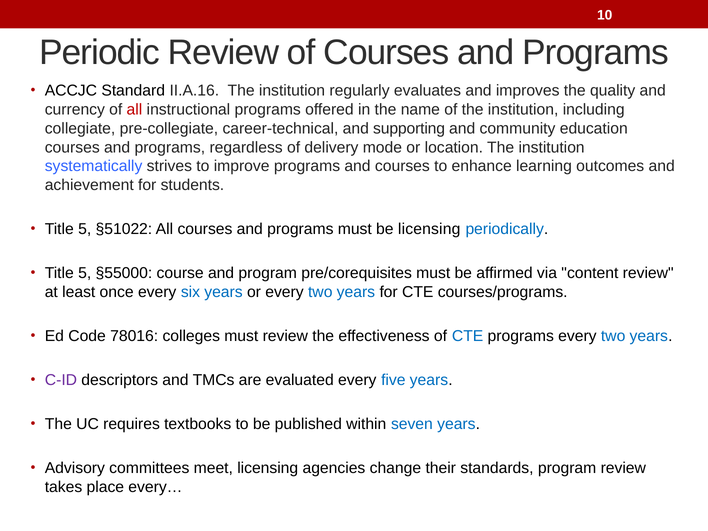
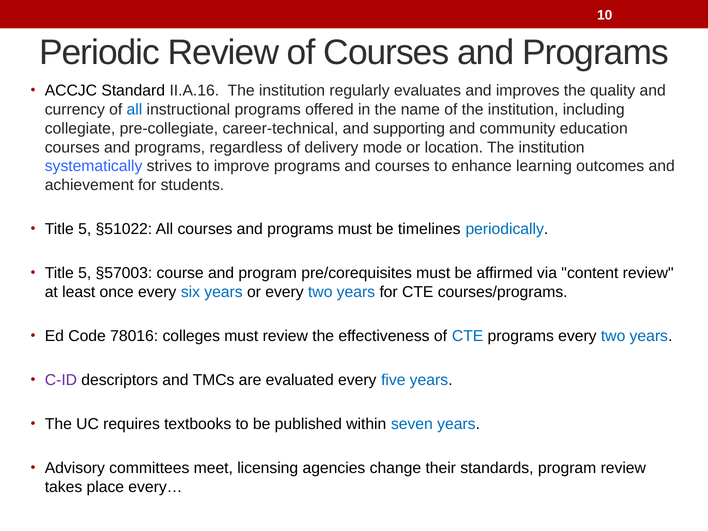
all at (134, 110) colour: red -> blue
be licensing: licensing -> timelines
§55000: §55000 -> §57003
